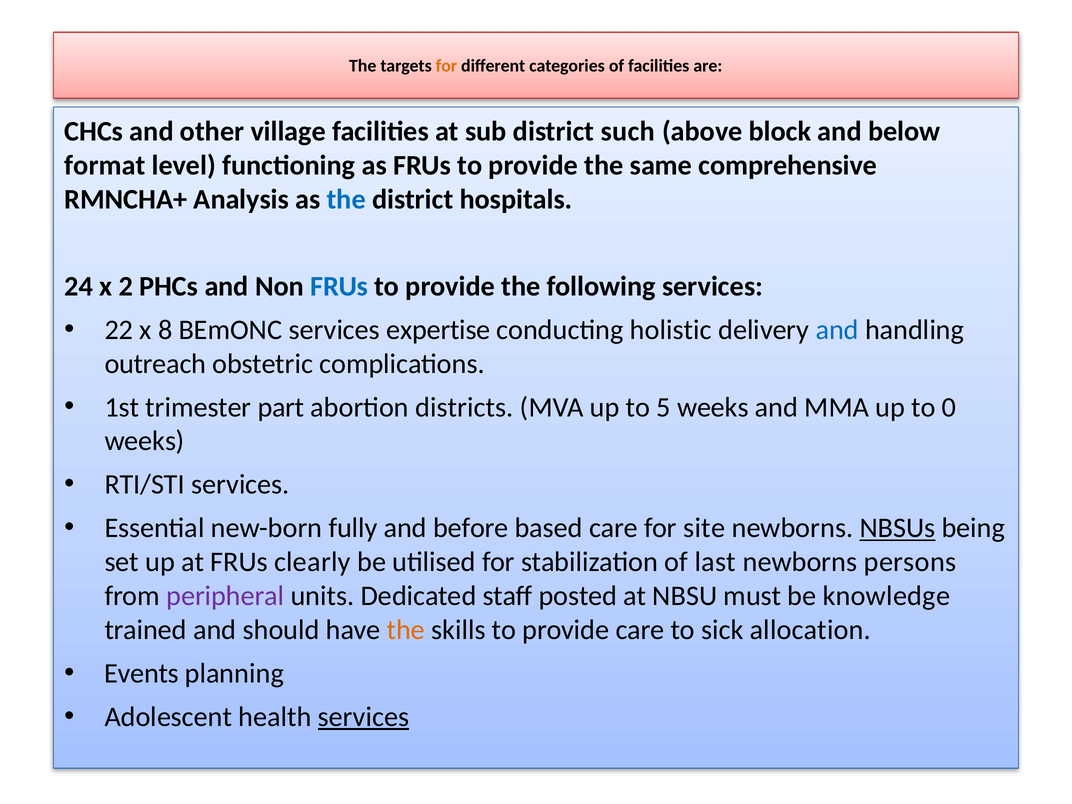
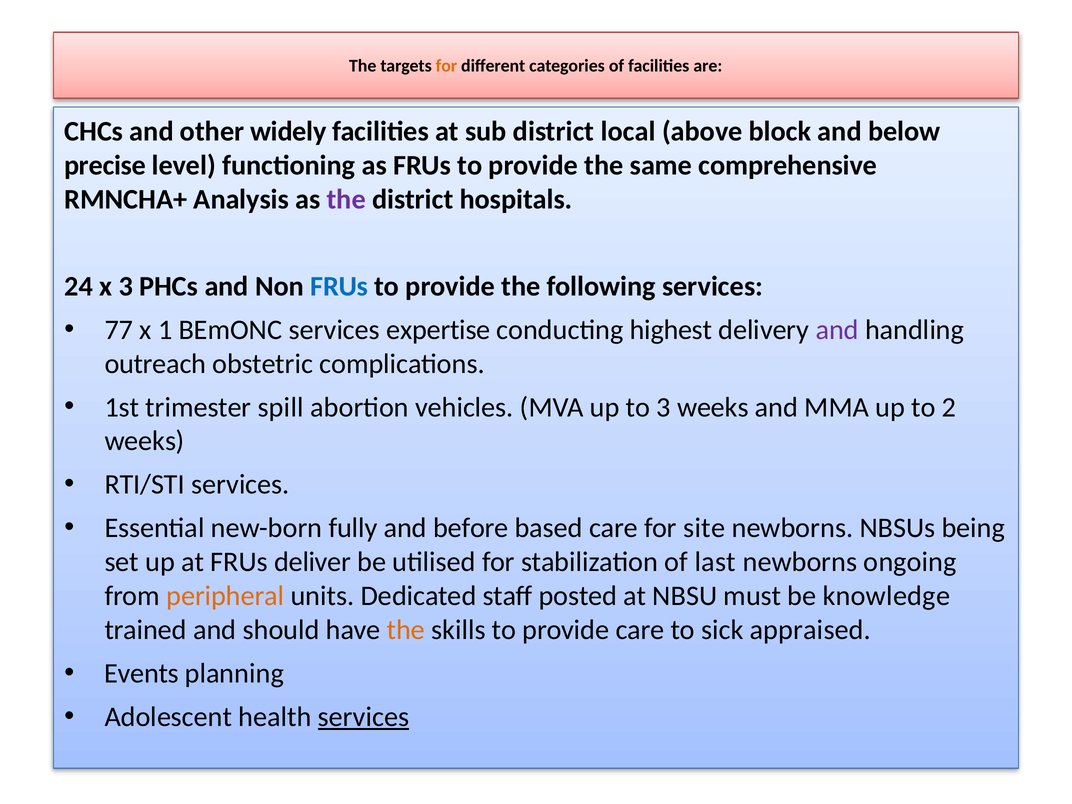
village: village -> widely
such: such -> local
format: format -> precise
the at (346, 199) colour: blue -> purple
x 2: 2 -> 3
22: 22 -> 77
8: 8 -> 1
holistic: holistic -> highest
and at (837, 330) colour: blue -> purple
part: part -> spill
districts: districts -> vehicles
to 5: 5 -> 3
0: 0 -> 2
NBSUs underline: present -> none
clearly: clearly -> deliver
persons: persons -> ongoing
peripheral colour: purple -> orange
allocation: allocation -> appraised
